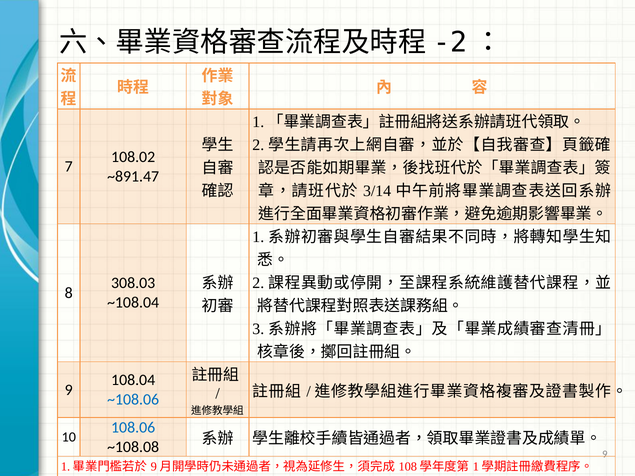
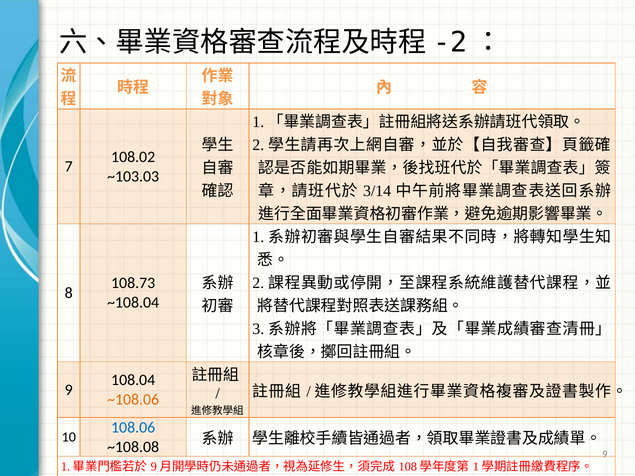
~891.47: ~891.47 -> ~103.03
308.03: 308.03 -> 108.73
~108.06 colour: blue -> orange
